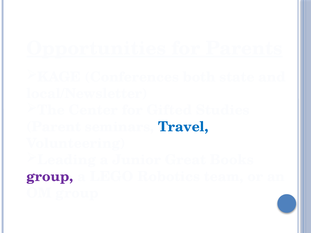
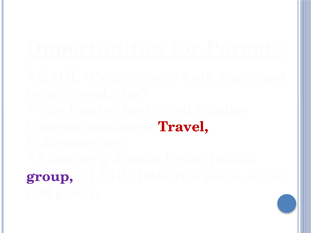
Travel colour: blue -> red
